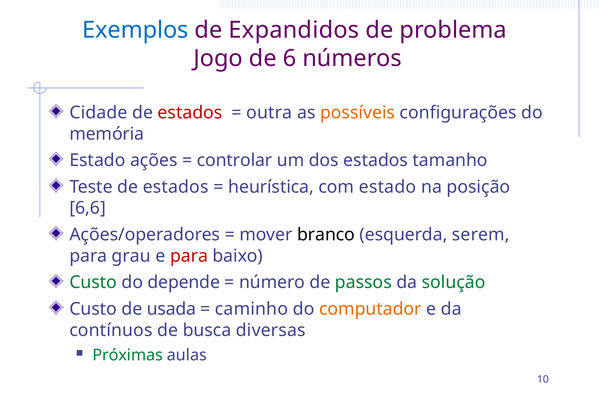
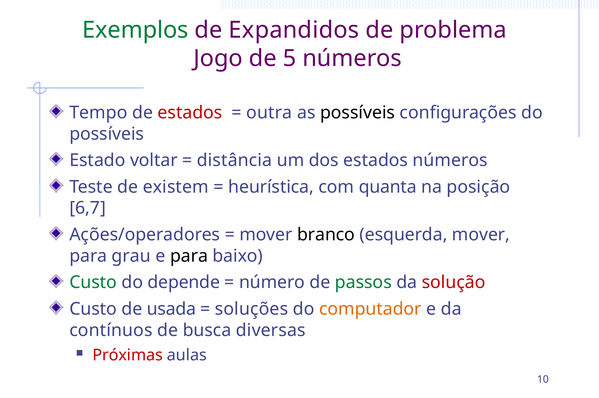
Exemplos colour: blue -> green
6: 6 -> 5
Cidade: Cidade -> Tempo
possíveis at (358, 112) colour: orange -> black
memória at (107, 134): memória -> possíveis
ações: ações -> voltar
controlar: controlar -> distância
estados tamanho: tamanho -> números
Teste de estados: estados -> existem
com estado: estado -> quanta
6,6: 6,6 -> 6,7
esquerda serem: serem -> mover
para at (189, 256) colour: red -> black
solução colour: green -> red
caminho: caminho -> soluções
Próximas colour: green -> red
